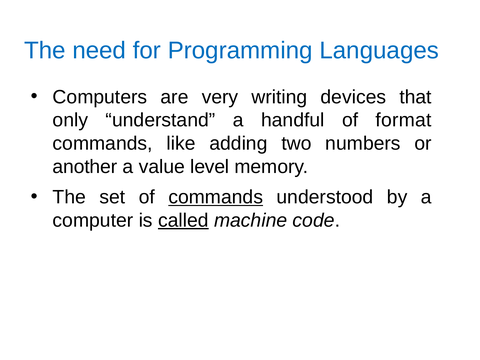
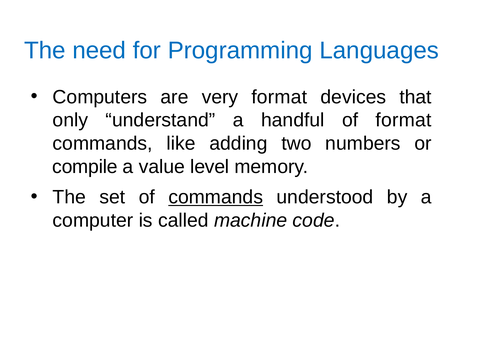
very writing: writing -> format
another: another -> compile
called underline: present -> none
